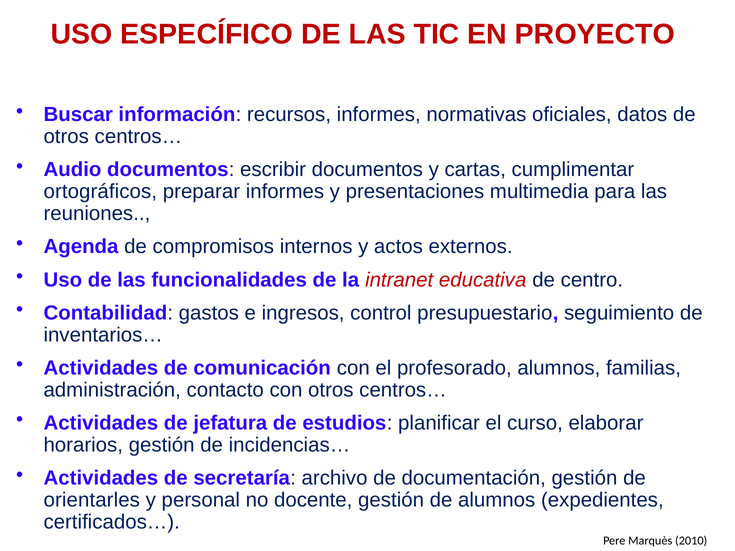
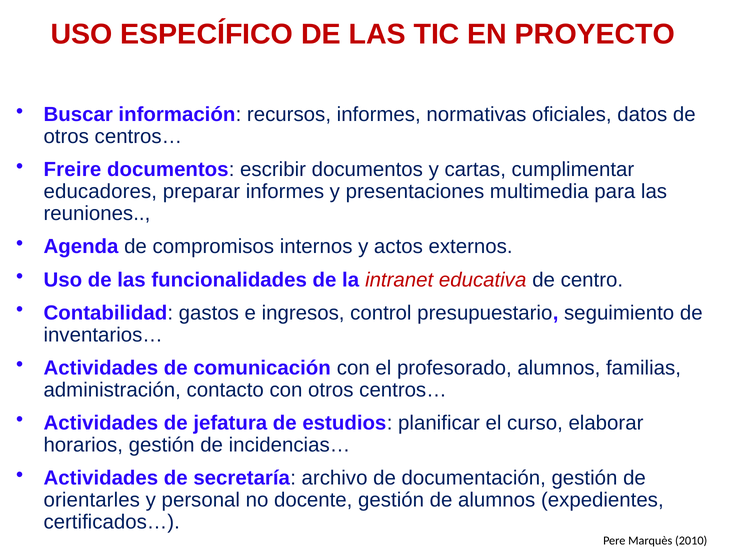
Audio: Audio -> Freire
ortográficos: ortográficos -> educadores
